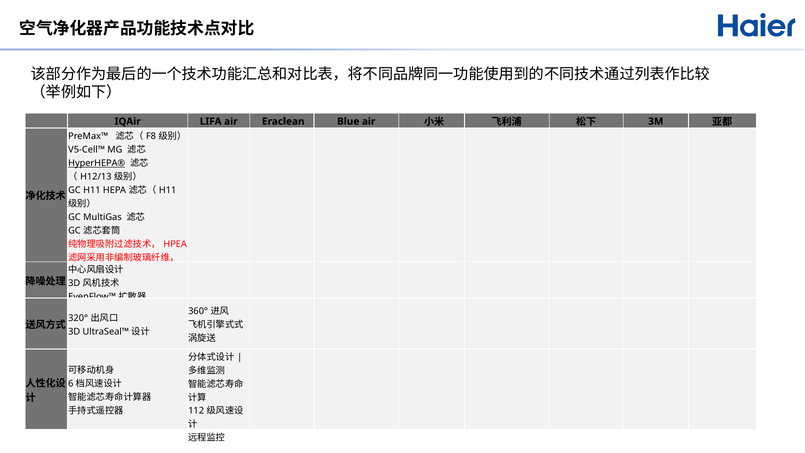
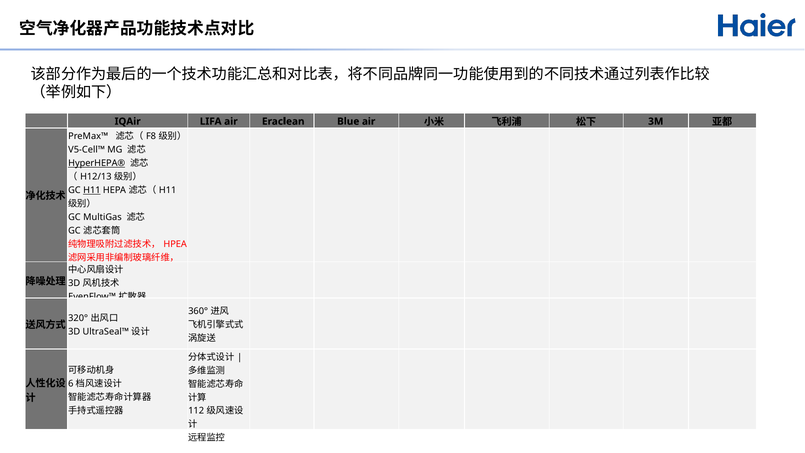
H11 at (92, 190) underline: none -> present
